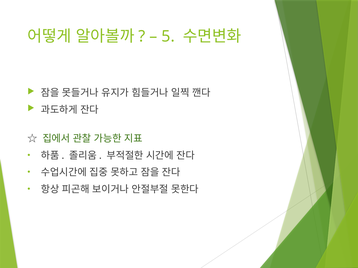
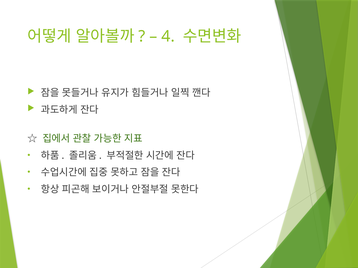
5: 5 -> 4
